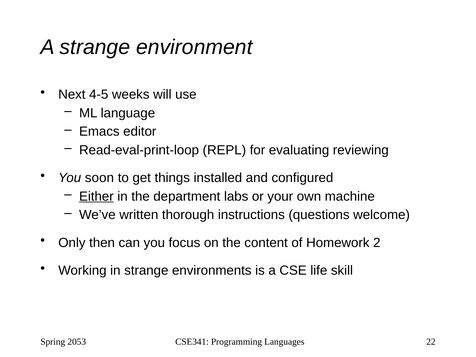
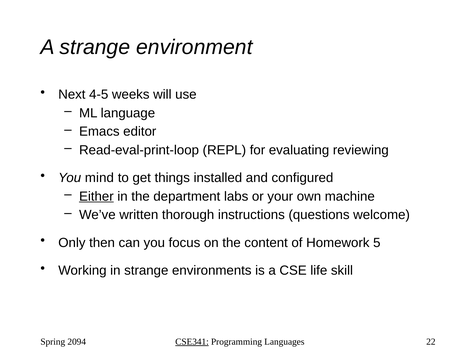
soon: soon -> mind
2: 2 -> 5
2053: 2053 -> 2094
CSE341 underline: none -> present
